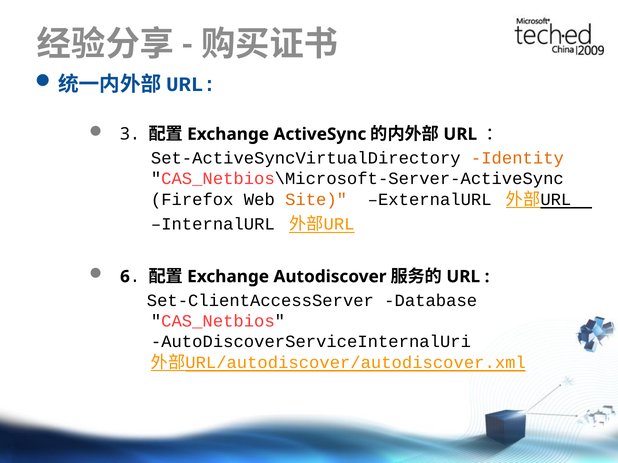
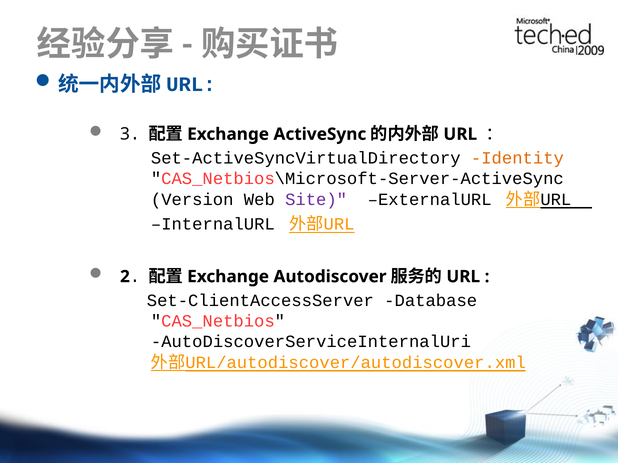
Firefox: Firefox -> Version
Site colour: orange -> purple
6: 6 -> 2
